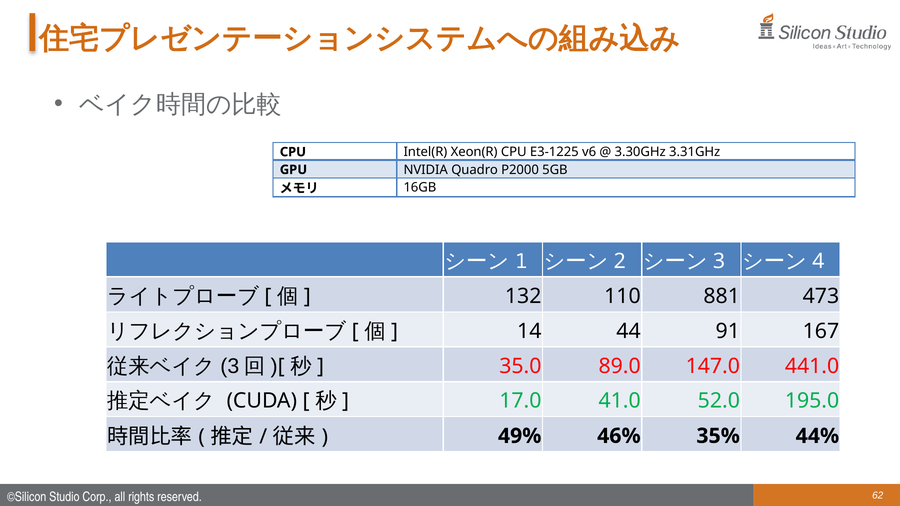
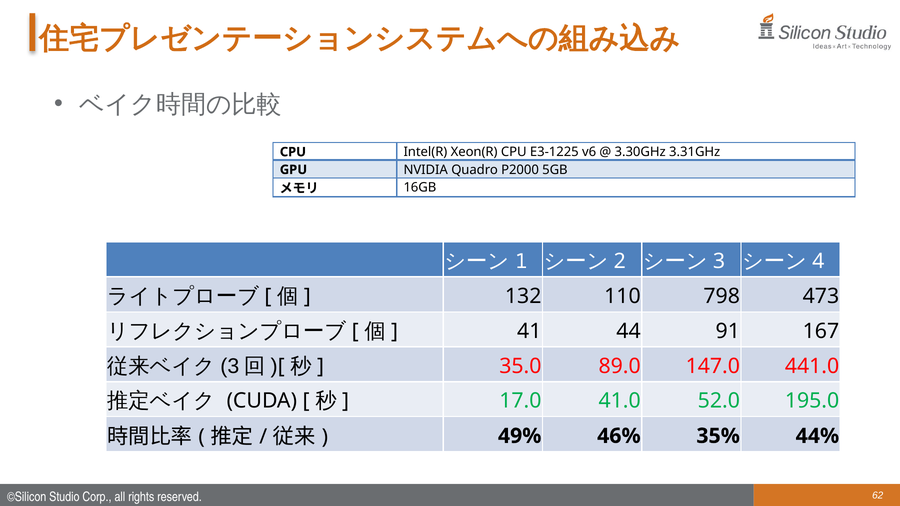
881: 881 -> 798
14: 14 -> 41
